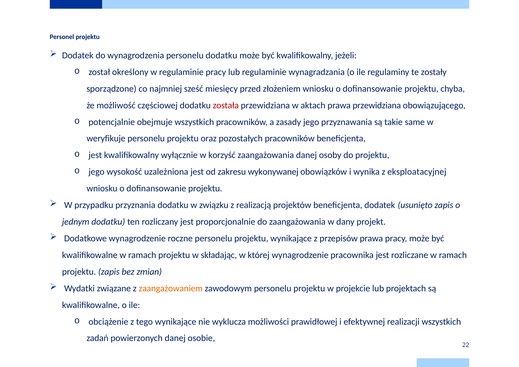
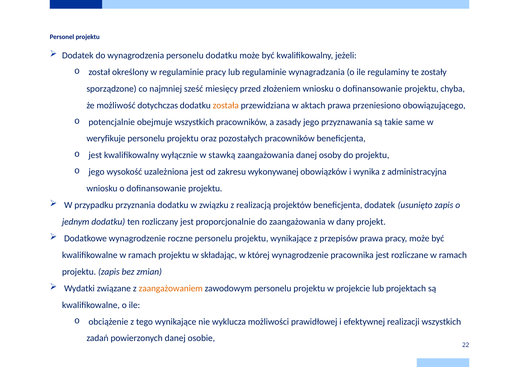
częściowej: częściowej -> dotychczas
została colour: red -> orange
prawa przewidziana: przewidziana -> przeniesiono
korzyść: korzyść -> stawką
eksploatacyjnej: eksploatacyjnej -> administracyjna
